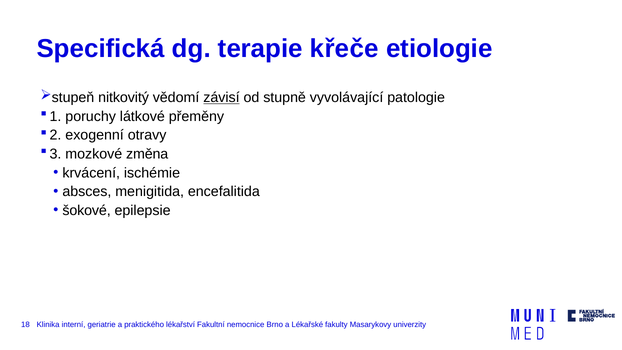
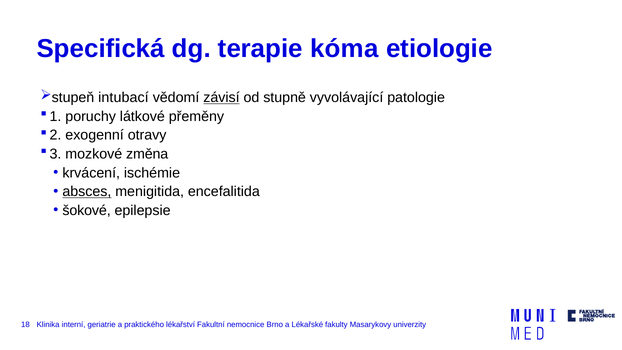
křeče: křeče -> kóma
nitkovitý: nitkovitý -> intubací
absces underline: none -> present
